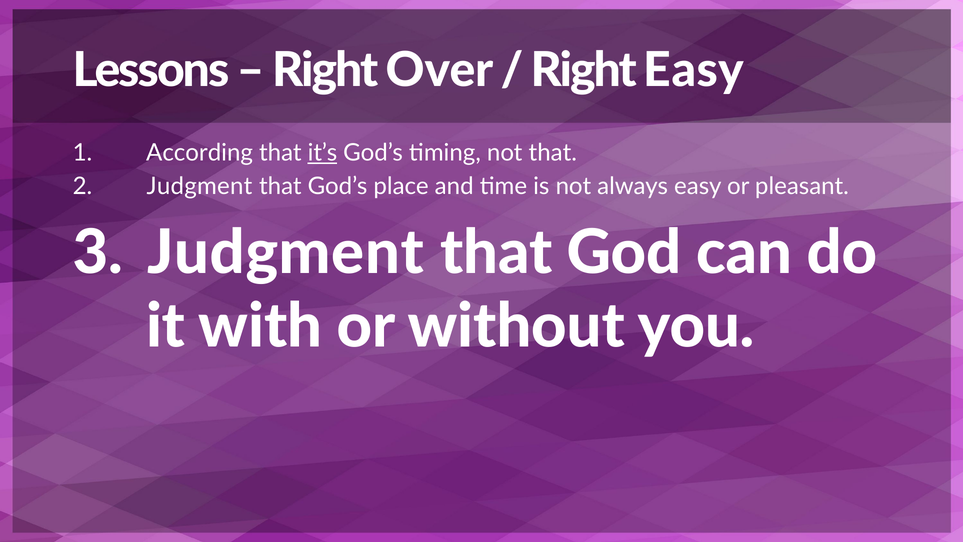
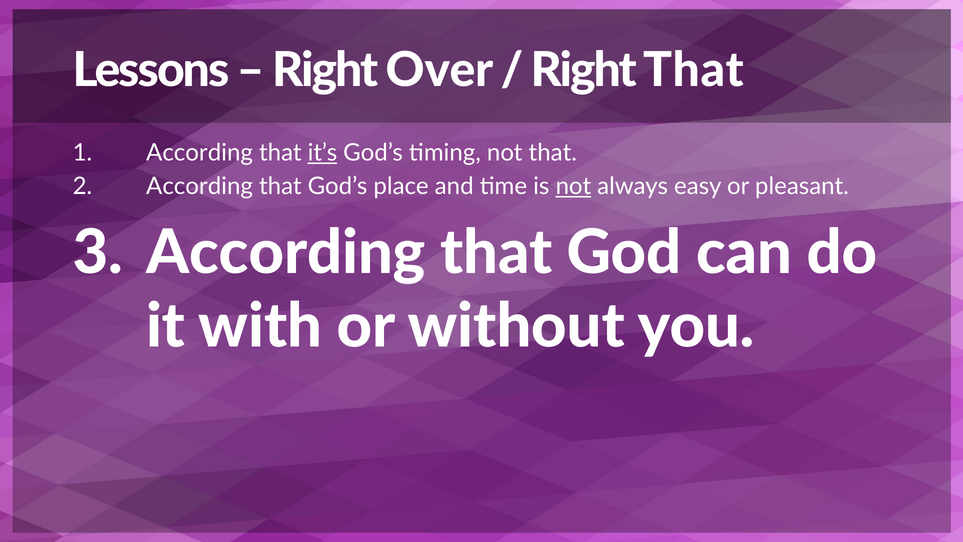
Right Easy: Easy -> That
Judgment at (199, 186): Judgment -> According
not at (573, 186) underline: none -> present
Judgment at (285, 253): Judgment -> According
